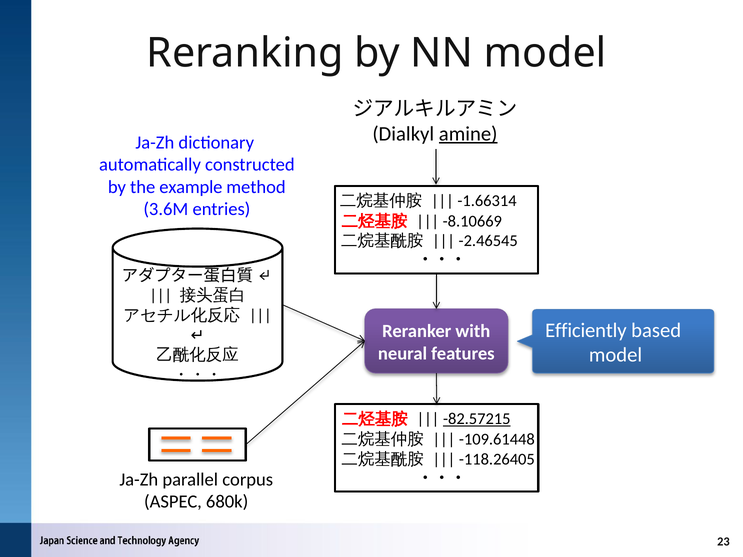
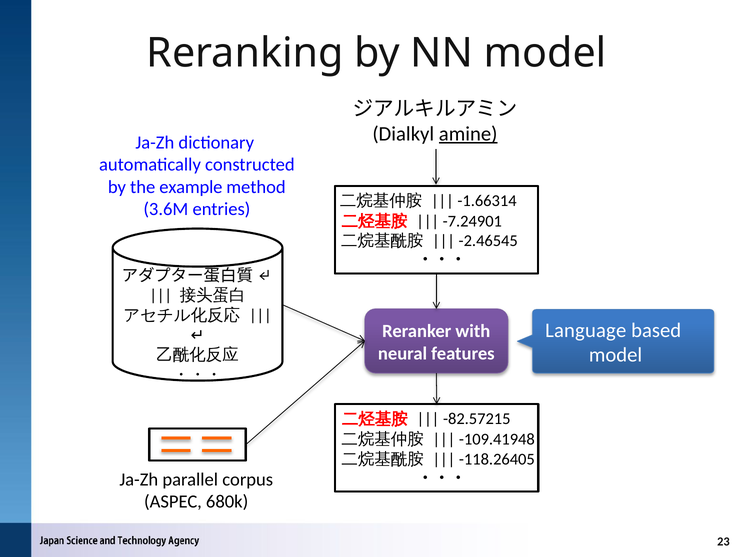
-8.10669: -8.10669 -> -7.24901
Efficiently: Efficiently -> Language
-82.57215 underline: present -> none
-109.61448: -109.61448 -> -109.41948
